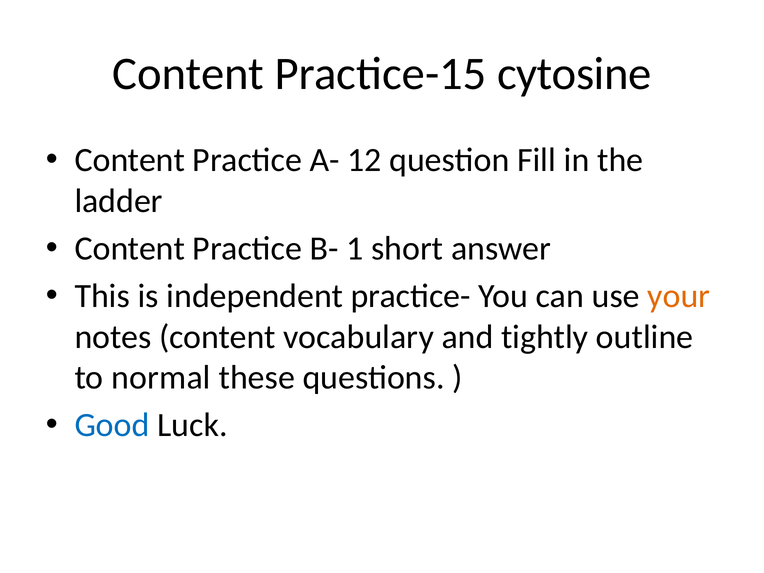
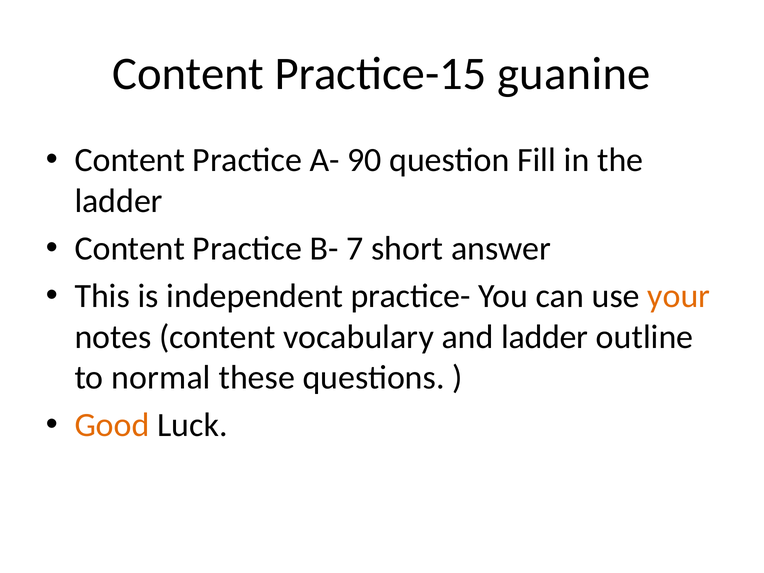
cytosine: cytosine -> guanine
12: 12 -> 90
1: 1 -> 7
and tightly: tightly -> ladder
Good colour: blue -> orange
